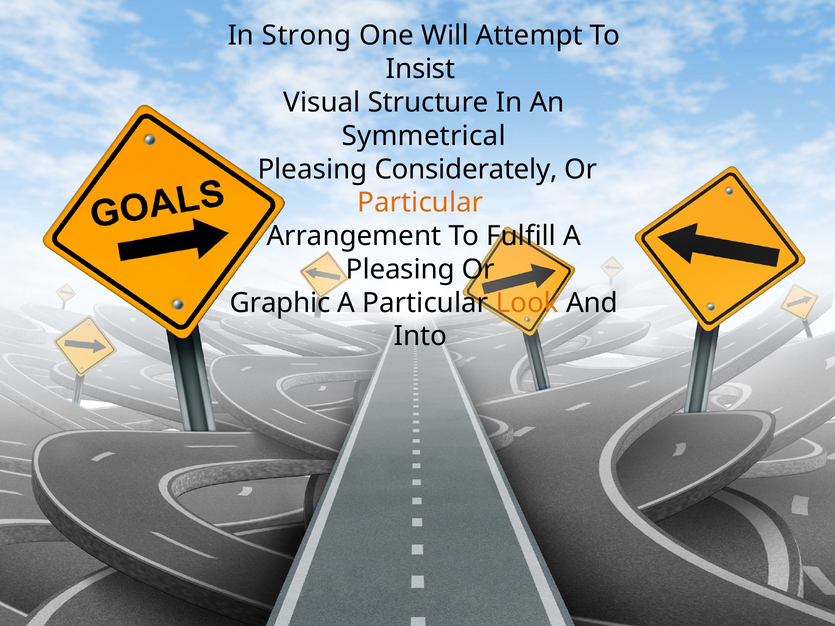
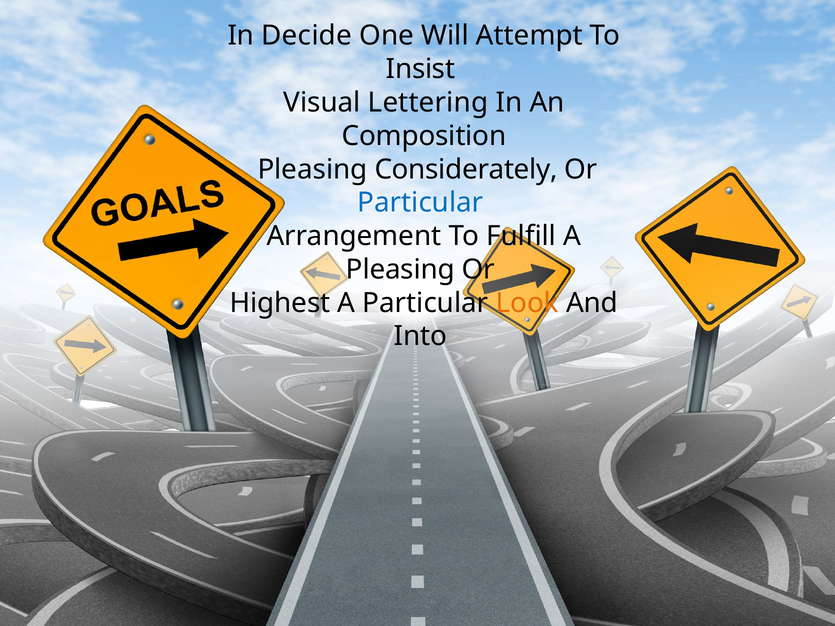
Strong: Strong -> Decide
Structure: Structure -> Lettering
Symmetrical: Symmetrical -> Composition
Particular at (420, 203) colour: orange -> blue
Graphic: Graphic -> Highest
